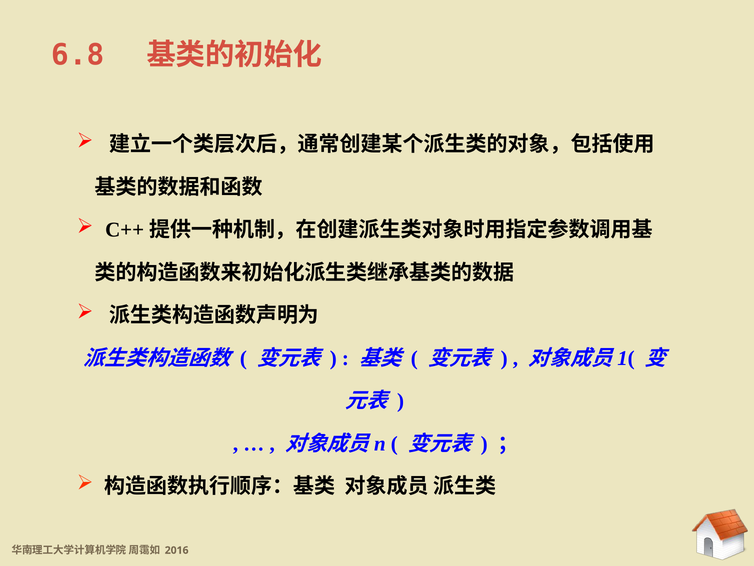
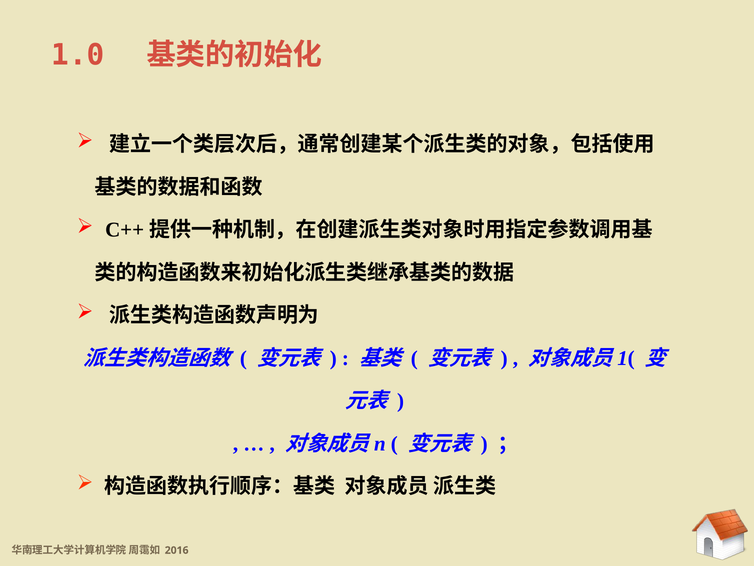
6.8: 6.8 -> 1.0
